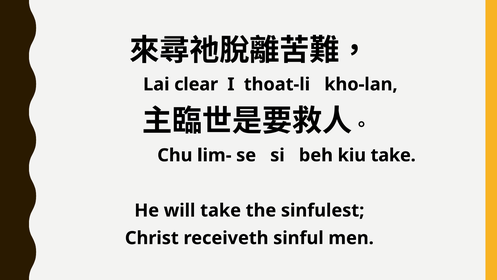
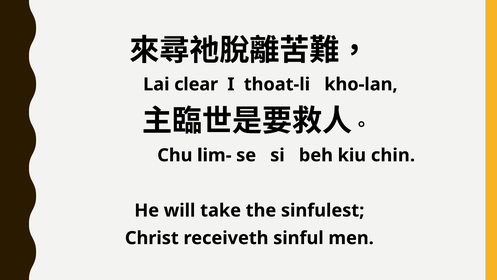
kiu take: take -> chin
